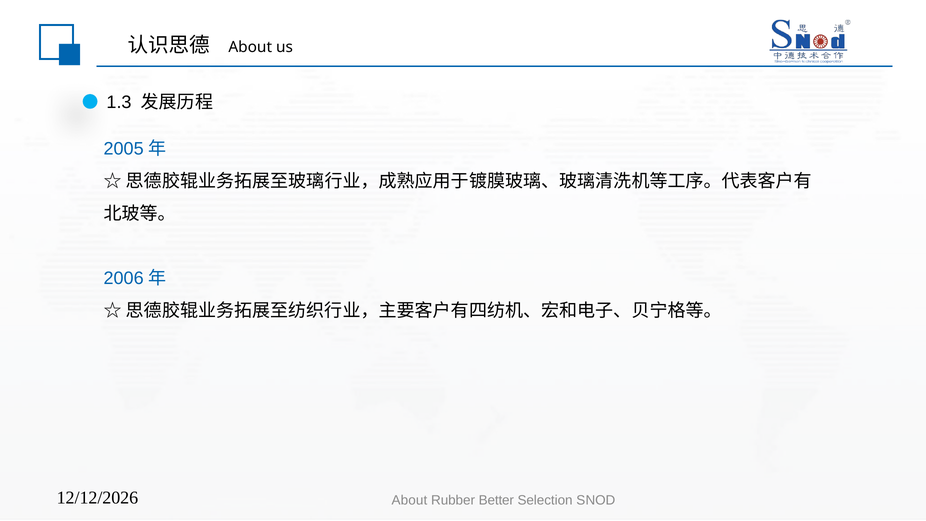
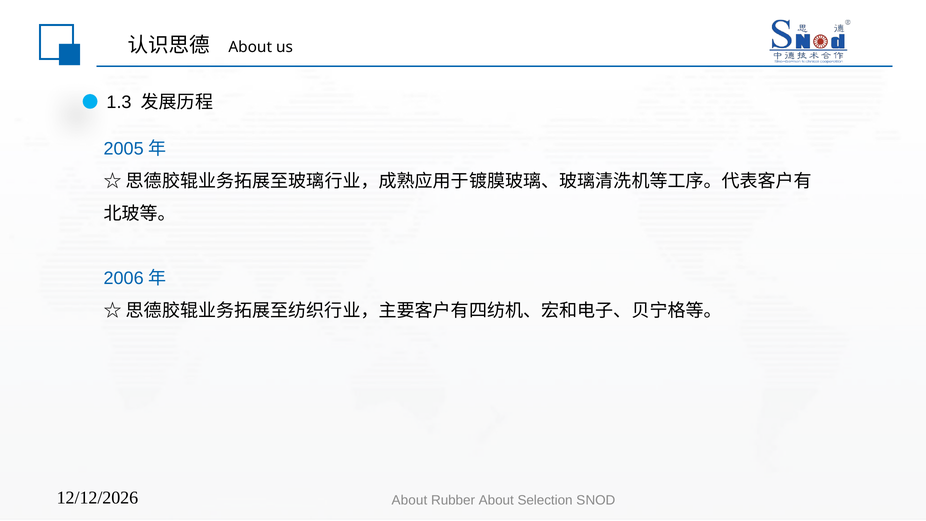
Rubber Better: Better -> About
